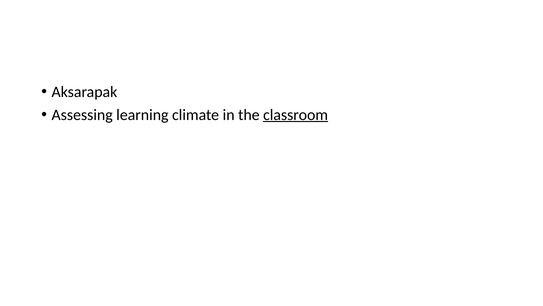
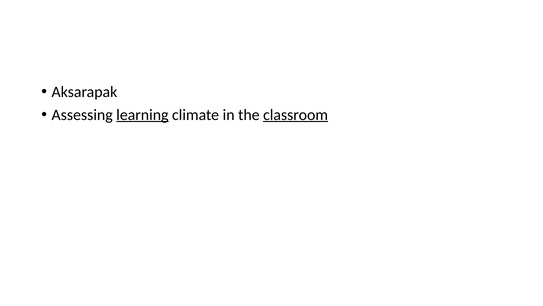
learning underline: none -> present
